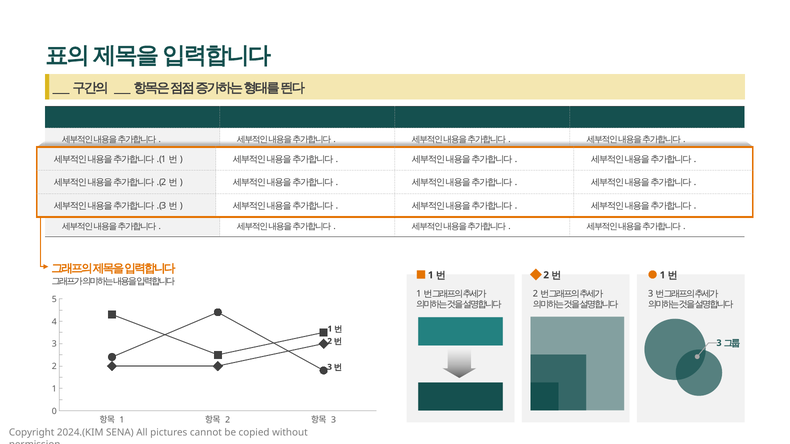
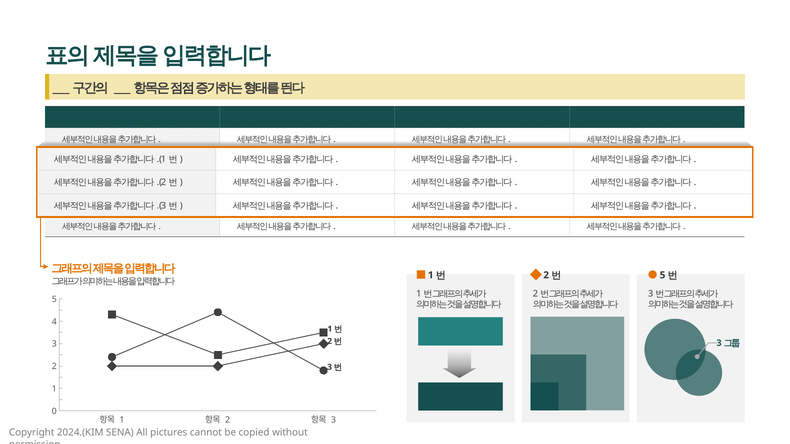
1 at (663, 275): 1 -> 5
